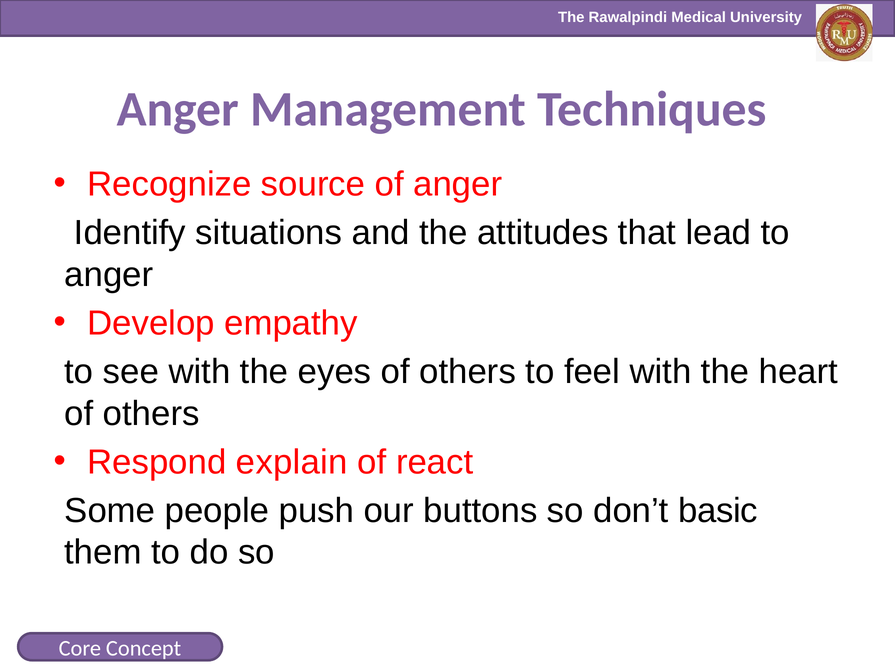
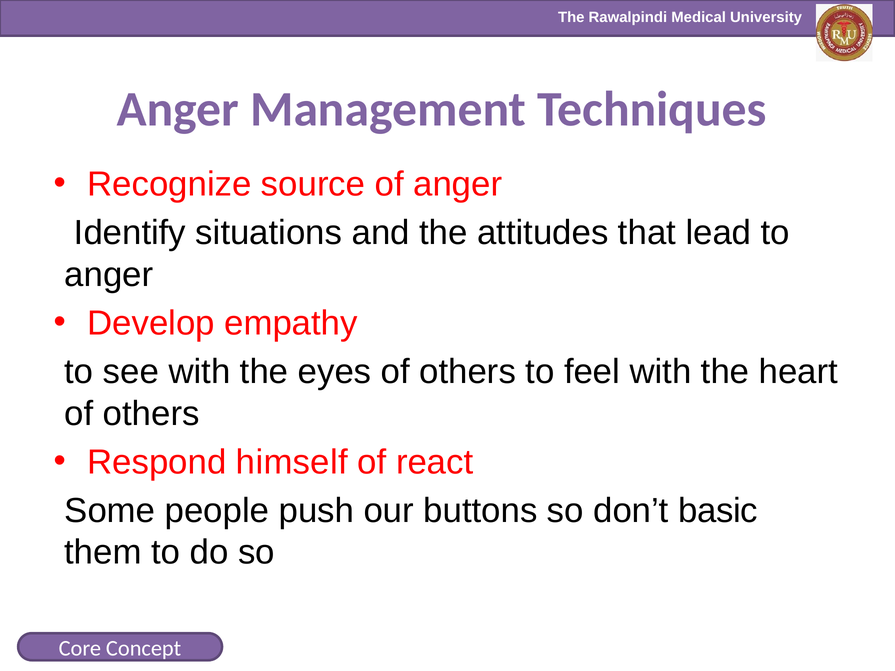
explain: explain -> himself
